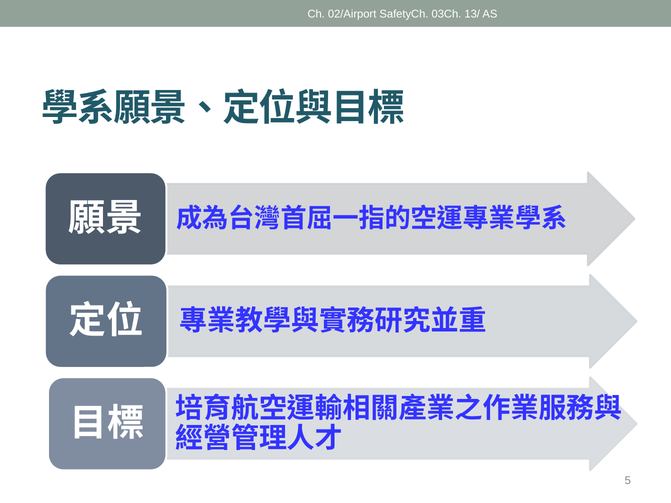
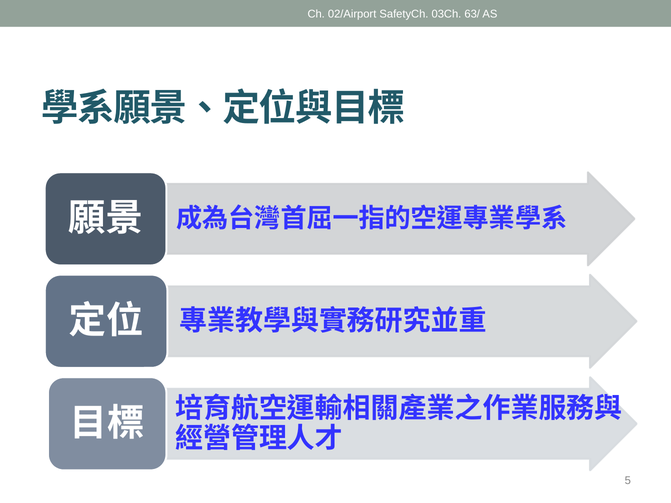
13/: 13/ -> 63/
